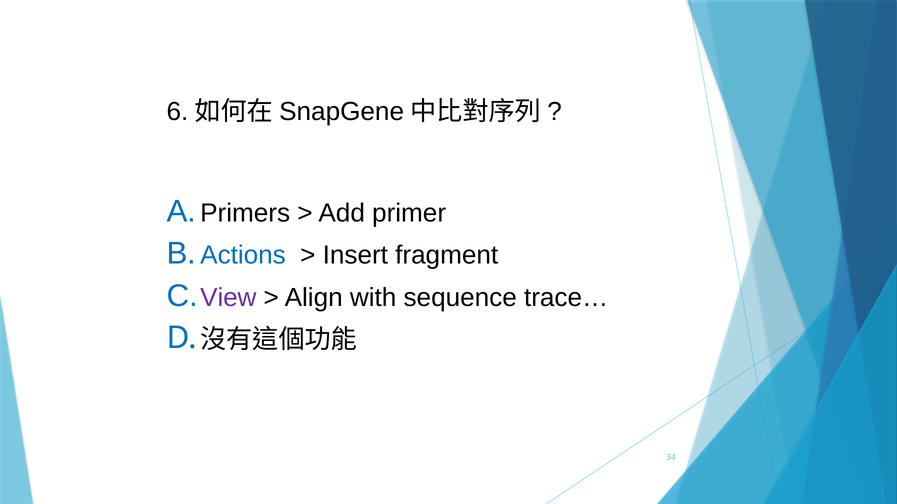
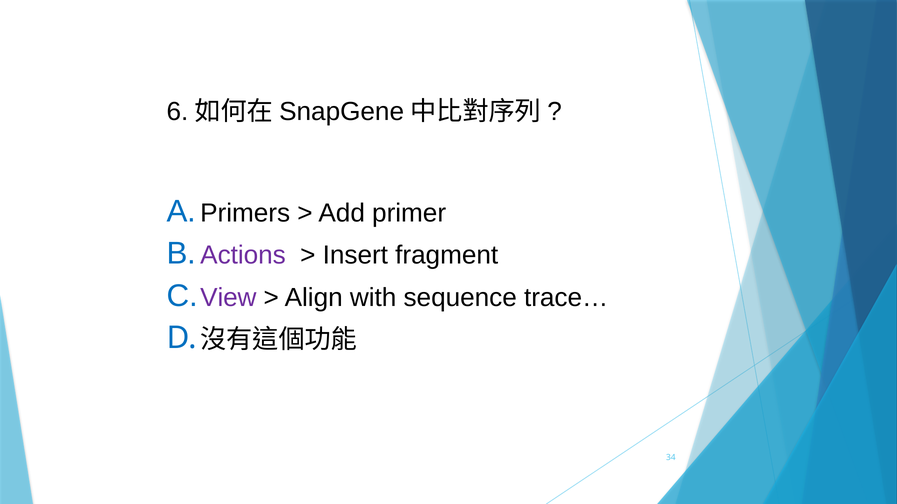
Actions colour: blue -> purple
